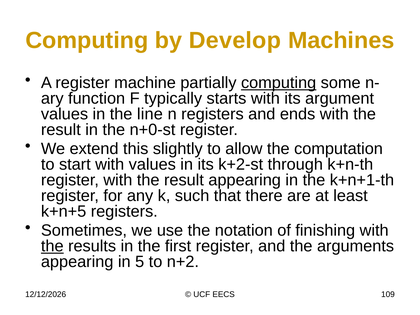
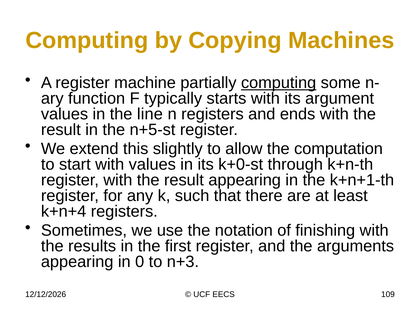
Develop: Develop -> Copying
n+0-st: n+0-st -> n+5-st
k+2-st: k+2-st -> k+0-st
k+n+5: k+n+5 -> k+n+4
the at (52, 246) underline: present -> none
5: 5 -> 0
n+2: n+2 -> n+3
